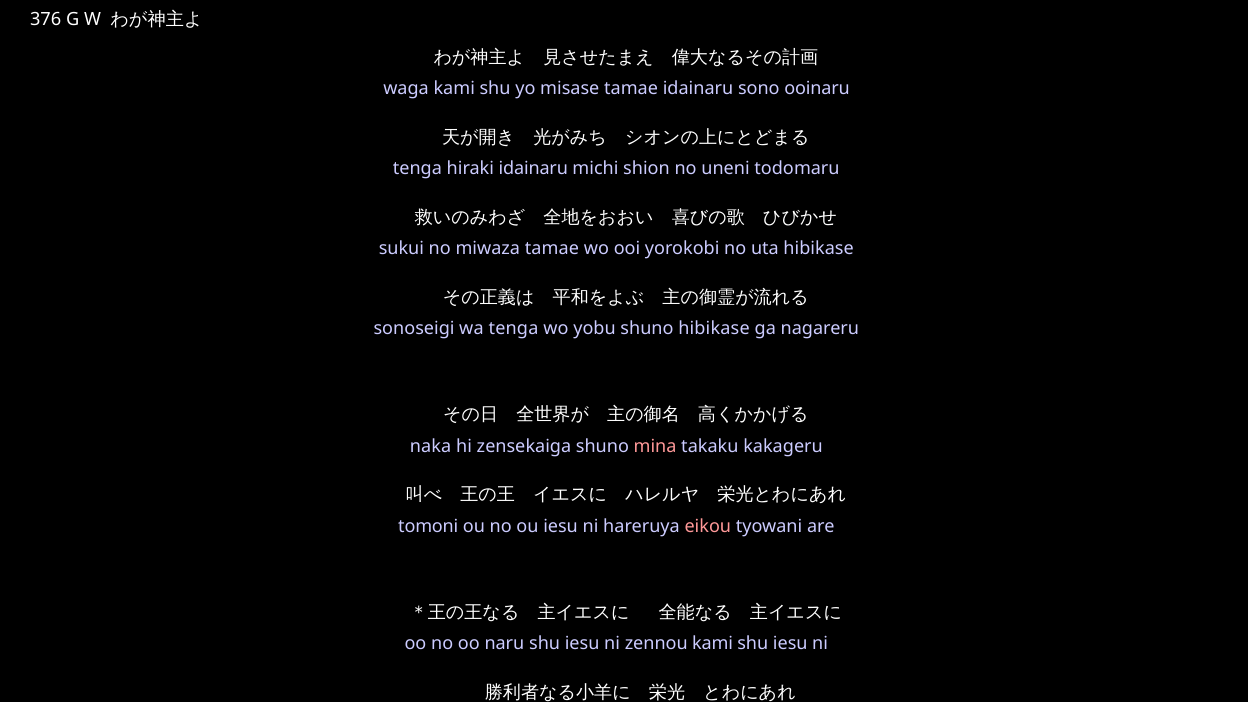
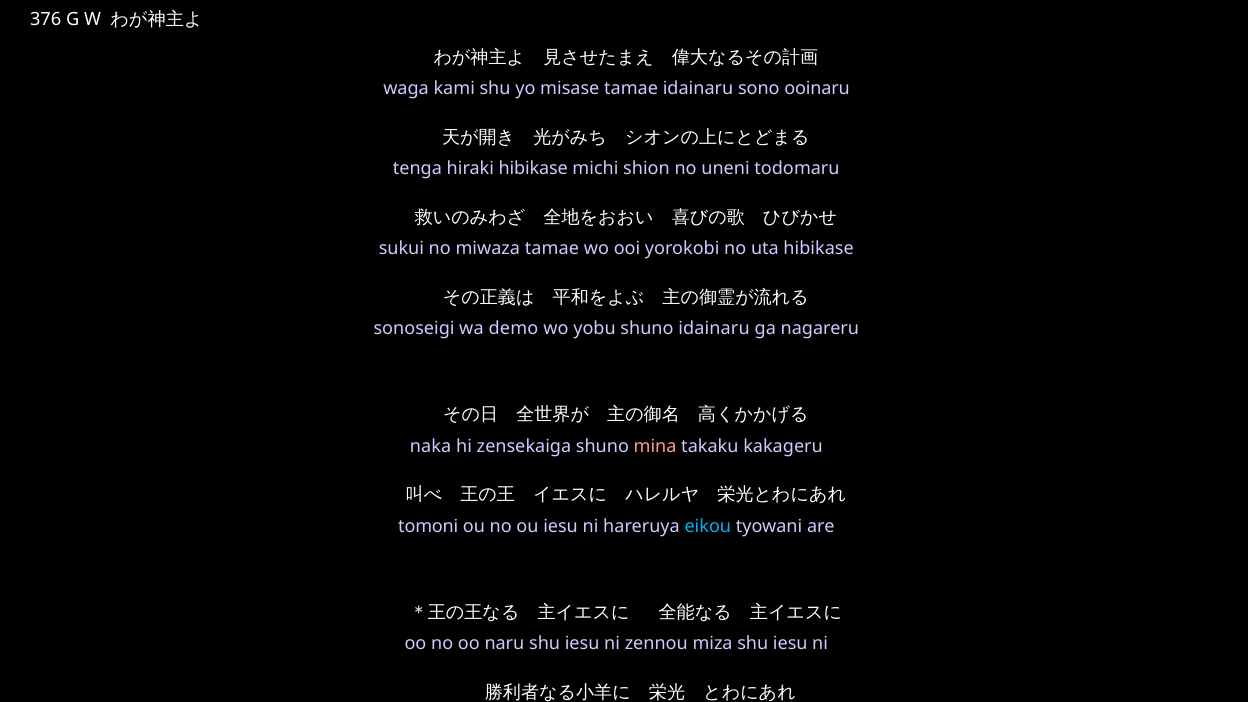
hiraki idainaru: idainaru -> hibikase
wa tenga: tenga -> demo
shuno hibikase: hibikase -> idainaru
eikou at (708, 526) colour: pink -> light blue
zennou kami: kami -> miza
